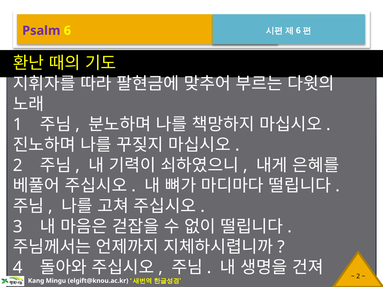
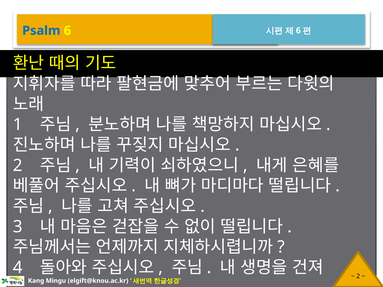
Psalm colour: purple -> blue
